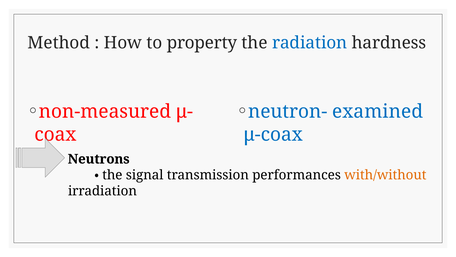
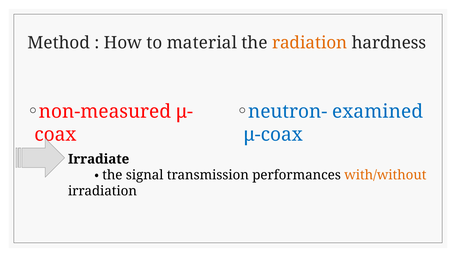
property: property -> material
radiation colour: blue -> orange
Neutrons: Neutrons -> Irradiate
